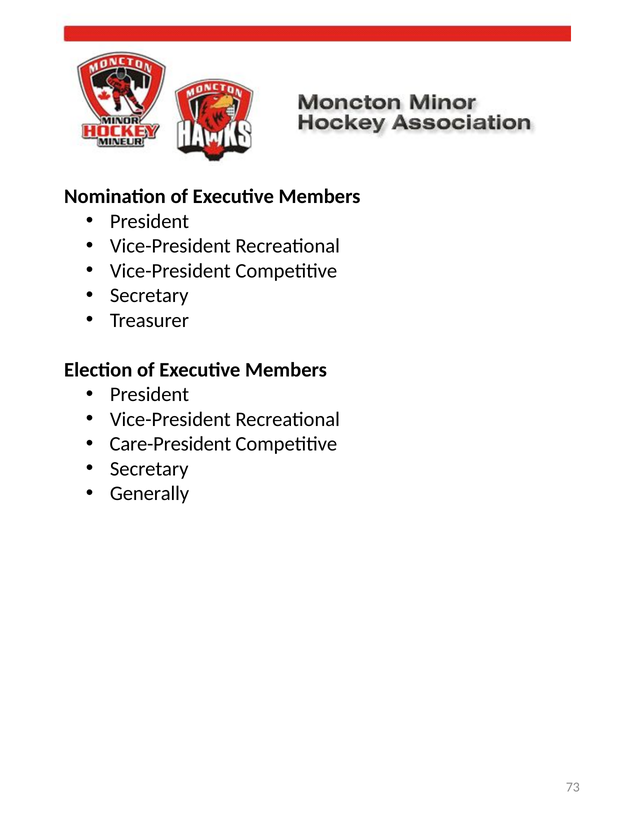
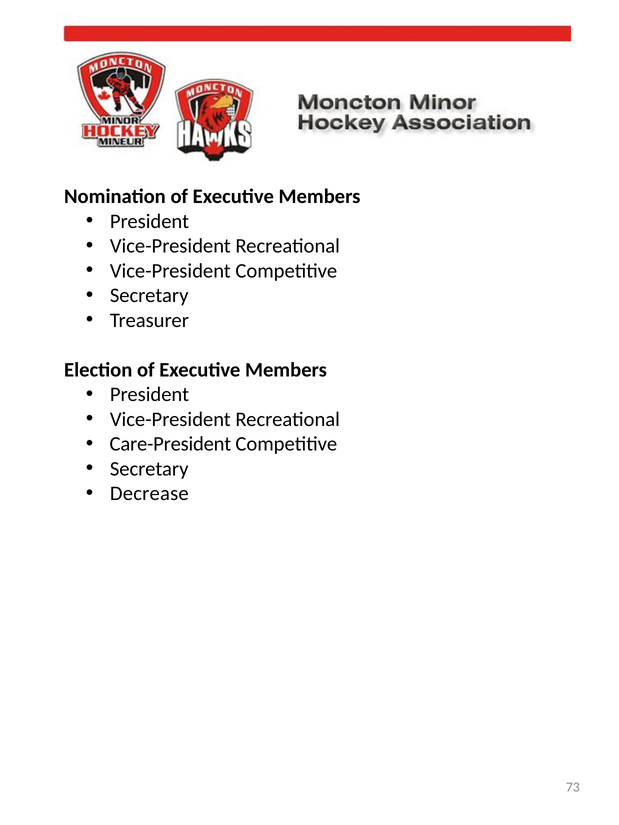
Generally: Generally -> Decrease
